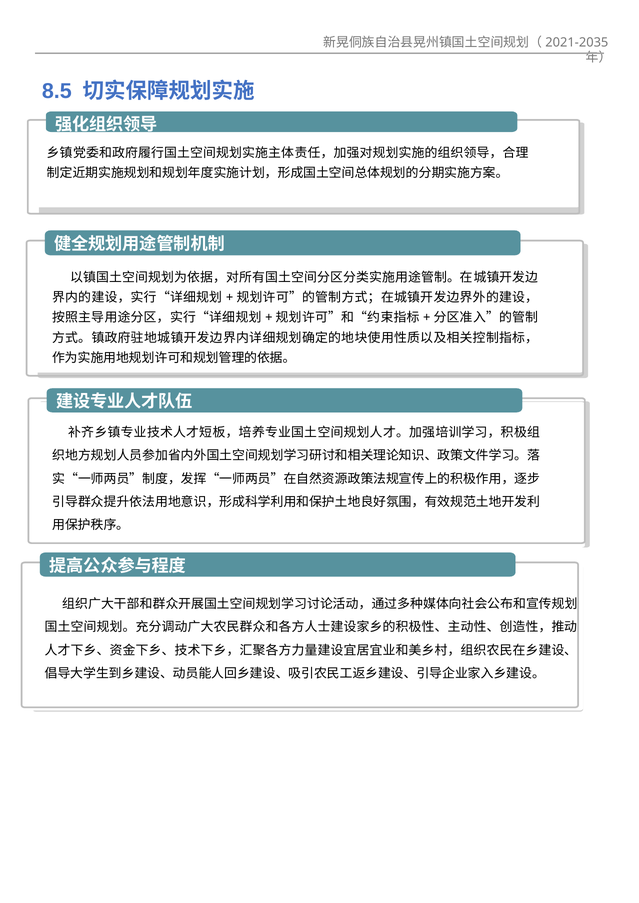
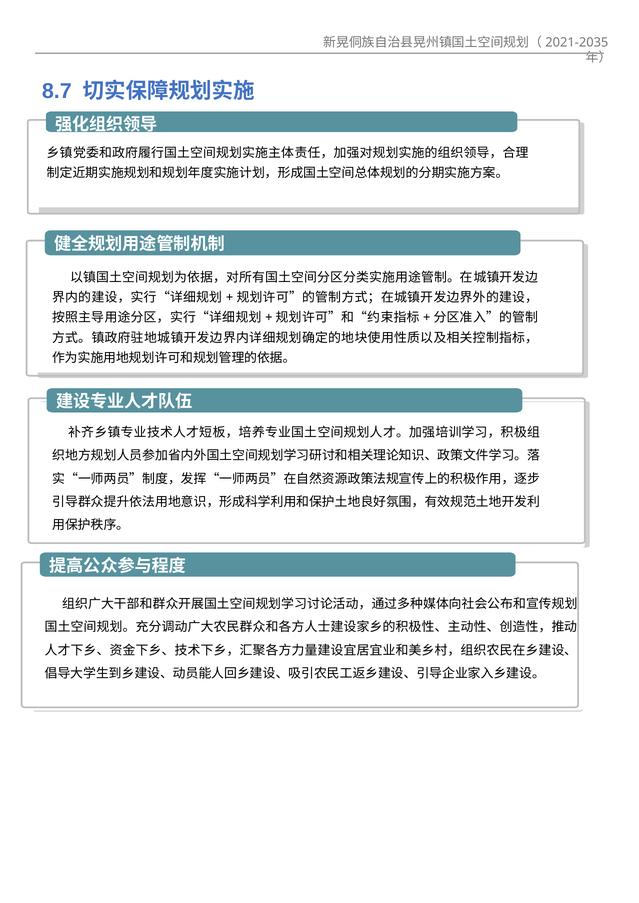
8.5: 8.5 -> 8.7
